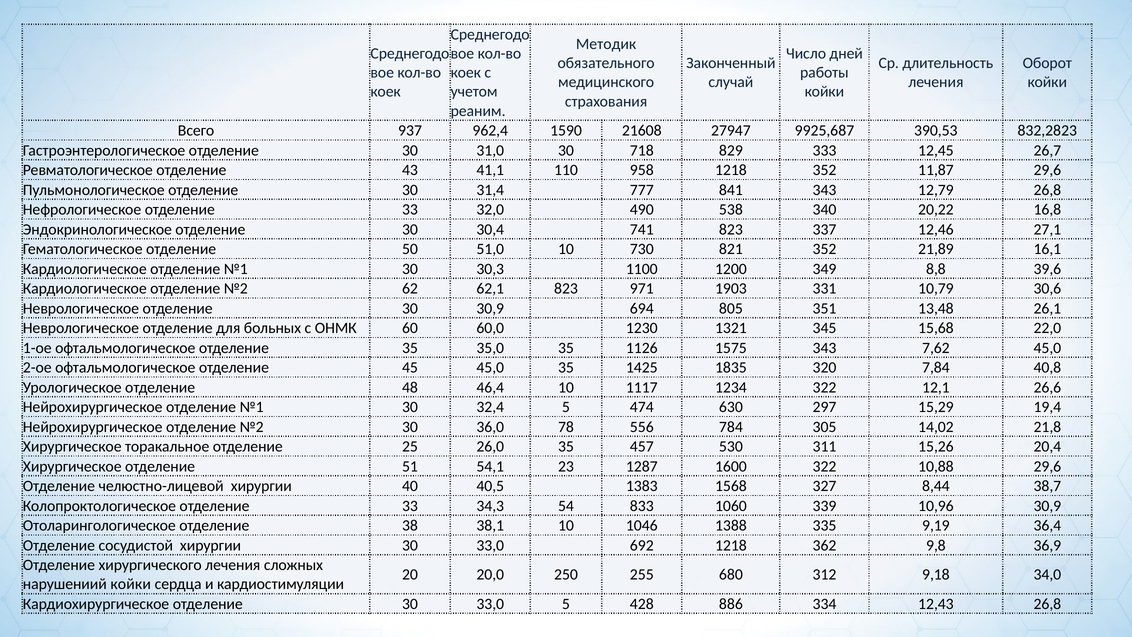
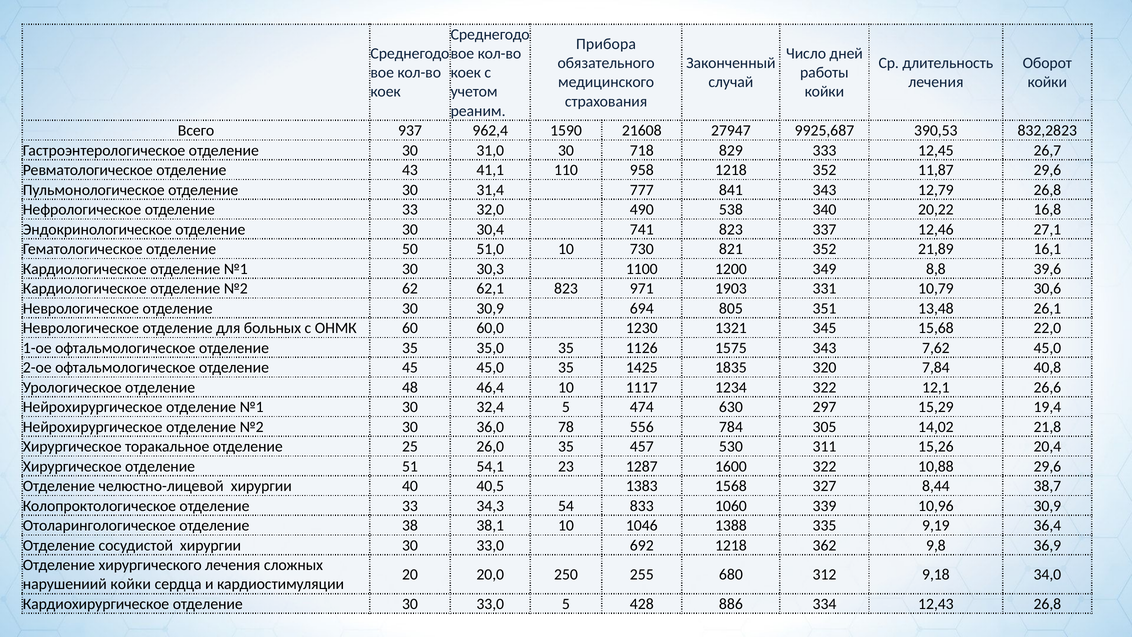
Методик: Методик -> Прибора
